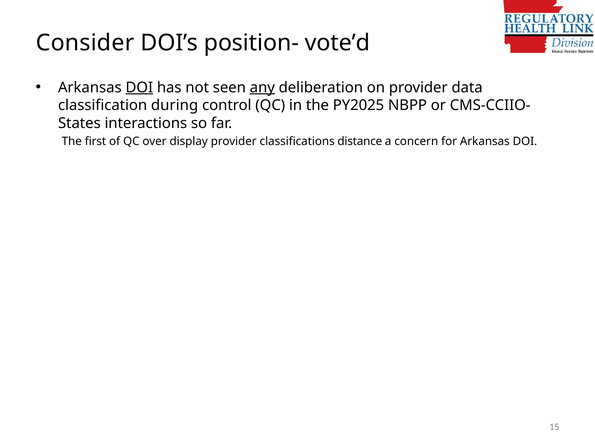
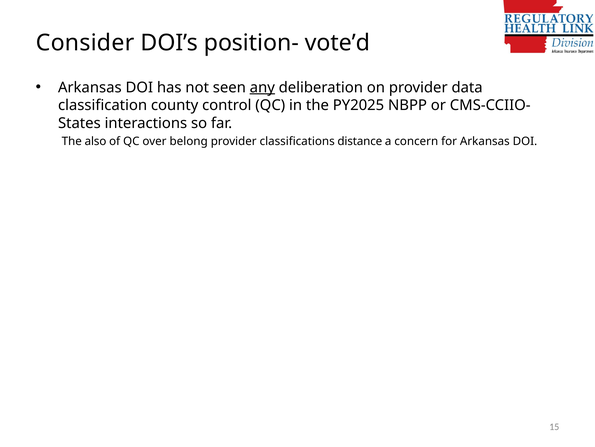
DOI at (139, 87) underline: present -> none
during: during -> county
first: first -> also
display: display -> belong
